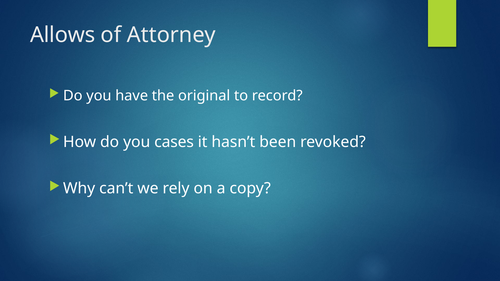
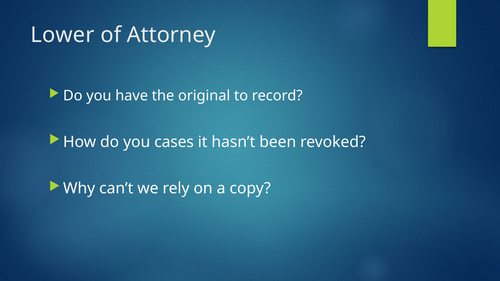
Allows: Allows -> Lower
